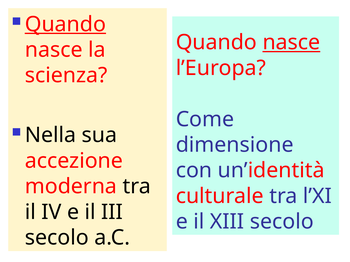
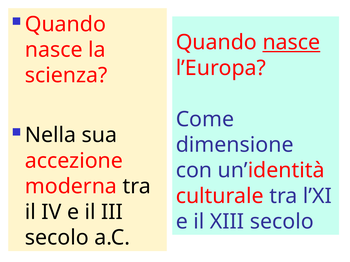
Quando at (65, 24) underline: present -> none
